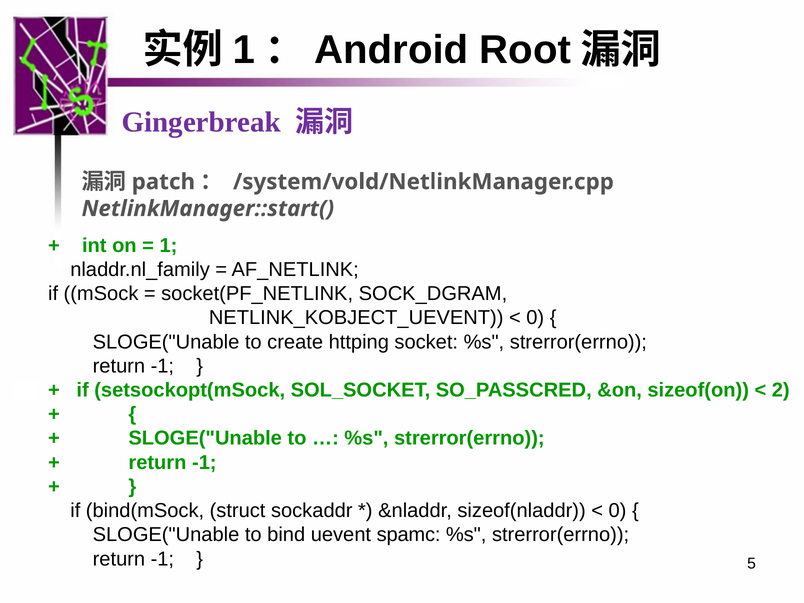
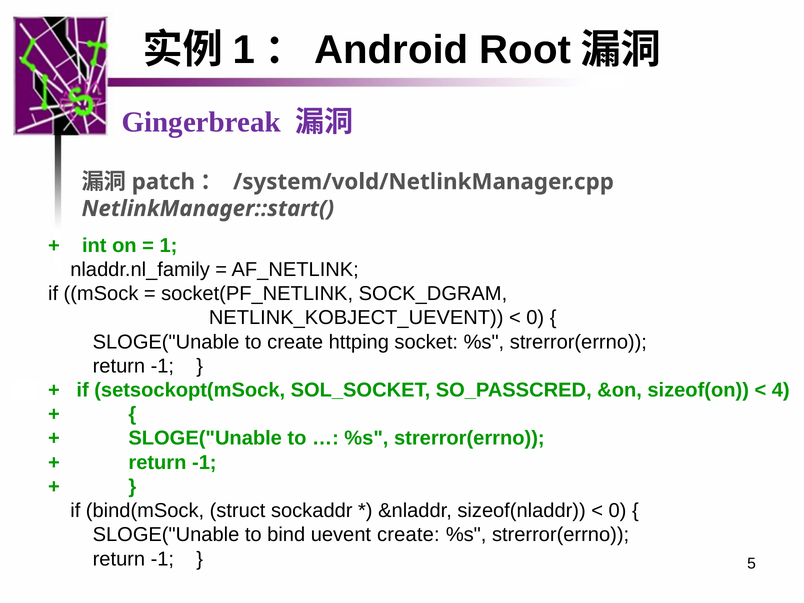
2: 2 -> 4
uevent spamc: spamc -> create
